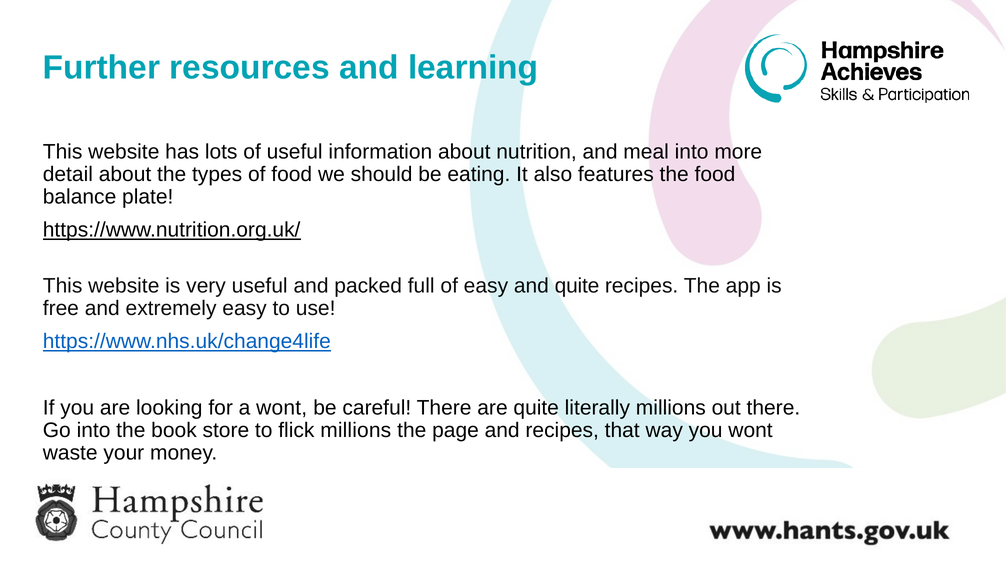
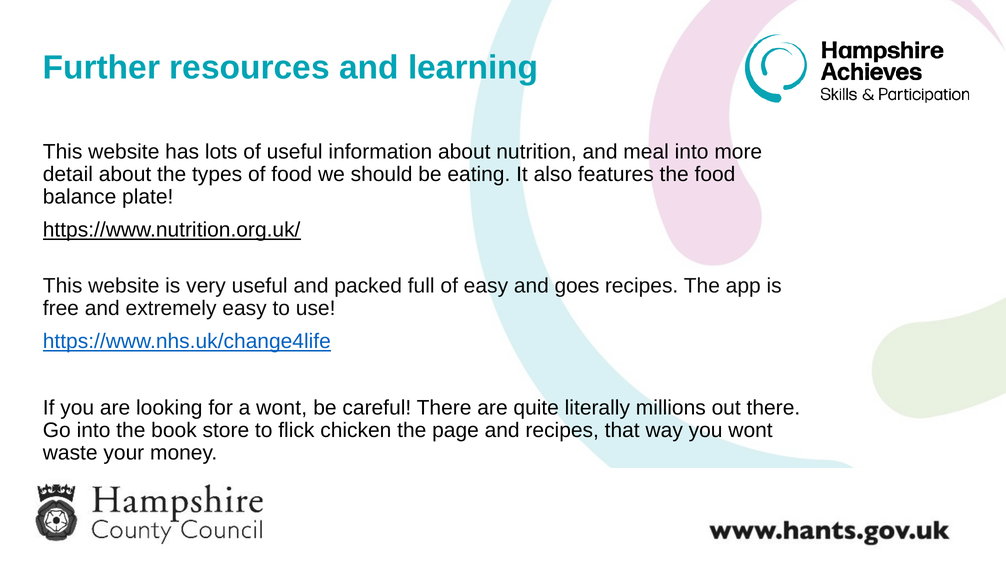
and quite: quite -> goes
flick millions: millions -> chicken
